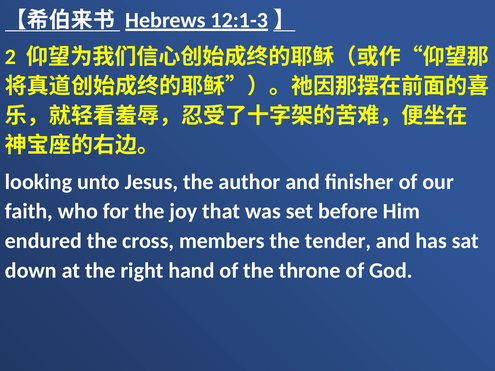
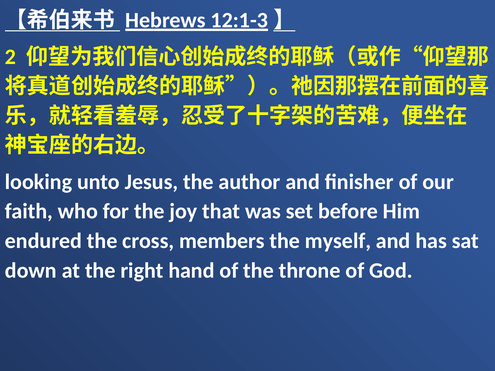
tender: tender -> myself
